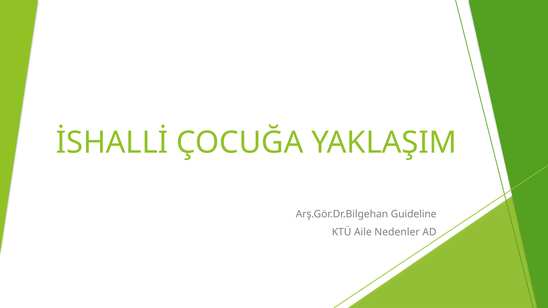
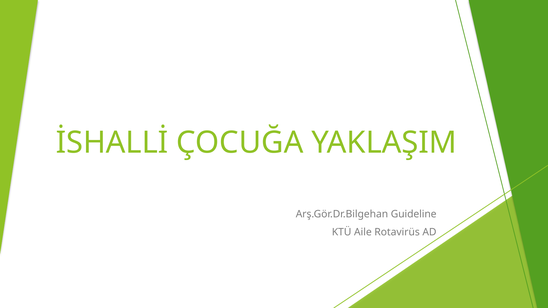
Nedenler: Nedenler -> Rotavirüs
